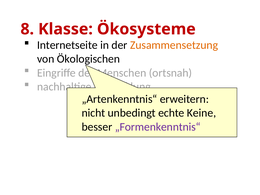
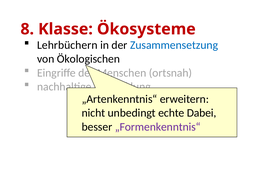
Internetseite: Internetseite -> Lehrbüchern
Zusammensetzung colour: orange -> blue
Keine: Keine -> Dabei
